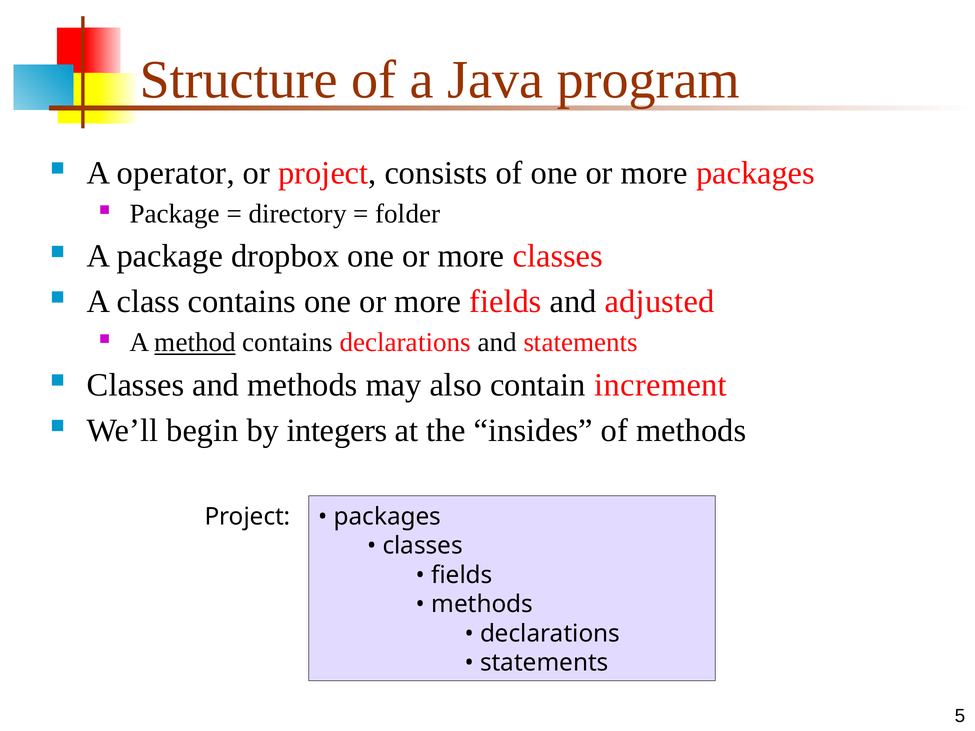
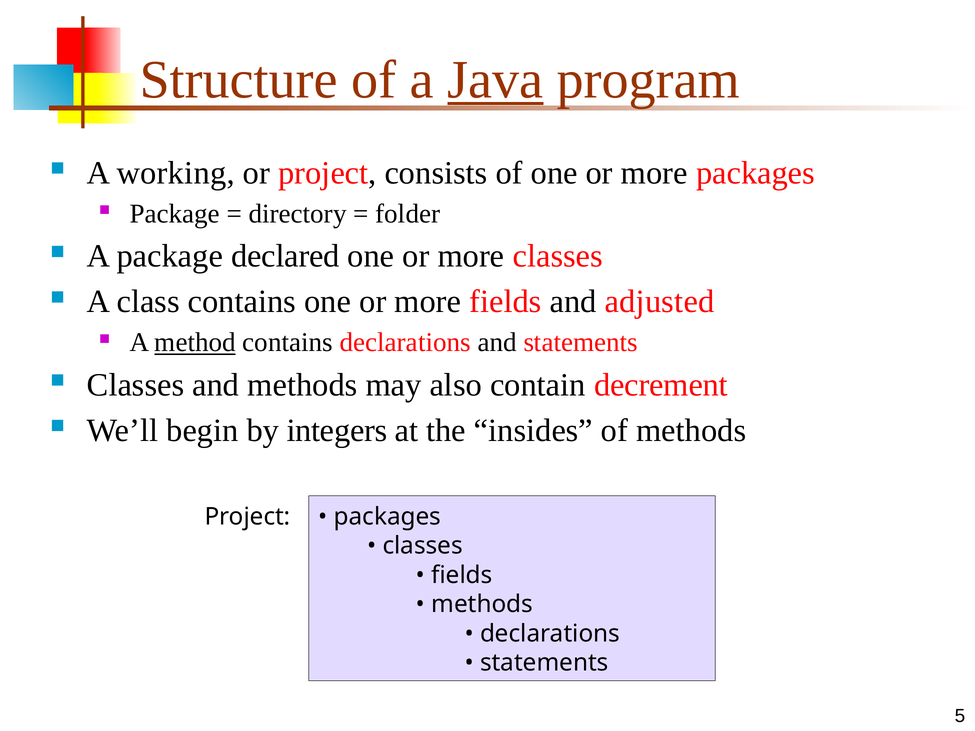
Java underline: none -> present
operator: operator -> working
dropbox: dropbox -> declared
increment: increment -> decrement
